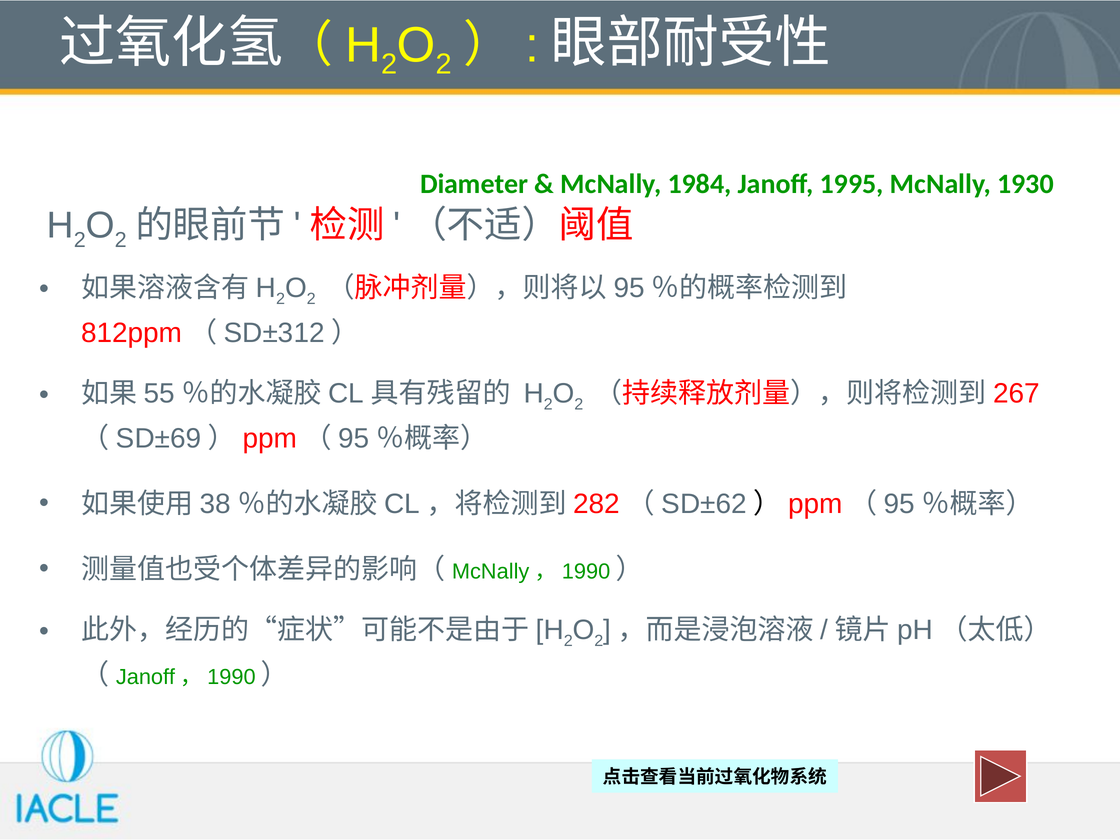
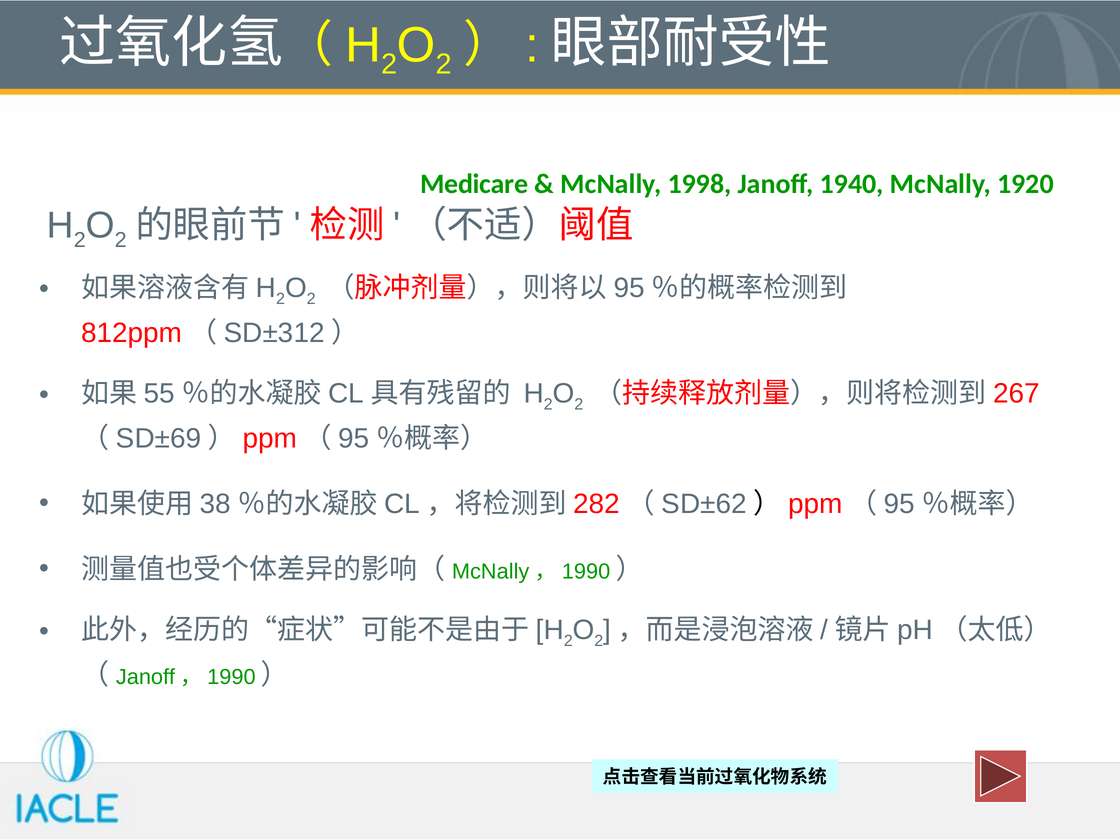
Diameter: Diameter -> Medicare
1984: 1984 -> 1998
1995: 1995 -> 1940
1930: 1930 -> 1920
